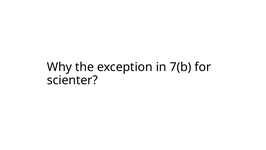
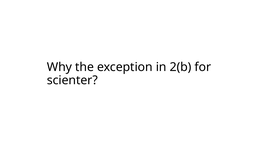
7(b: 7(b -> 2(b
